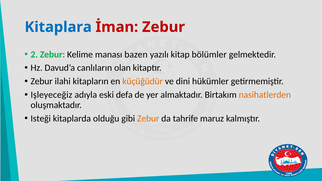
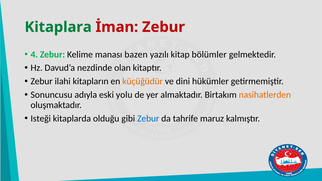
Kitaplara colour: blue -> green
2: 2 -> 4
canlıların: canlıların -> nezdinde
Işleyeceğiz: Işleyeceğiz -> Sonuncusu
defa: defa -> yolu
Zebur at (148, 119) colour: orange -> blue
